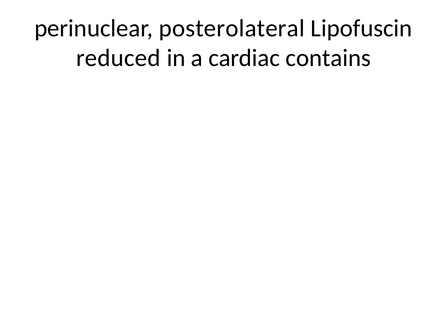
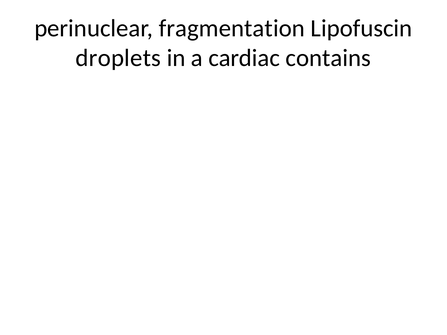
posterolateral: posterolateral -> fragmentation
reduced: reduced -> droplets
